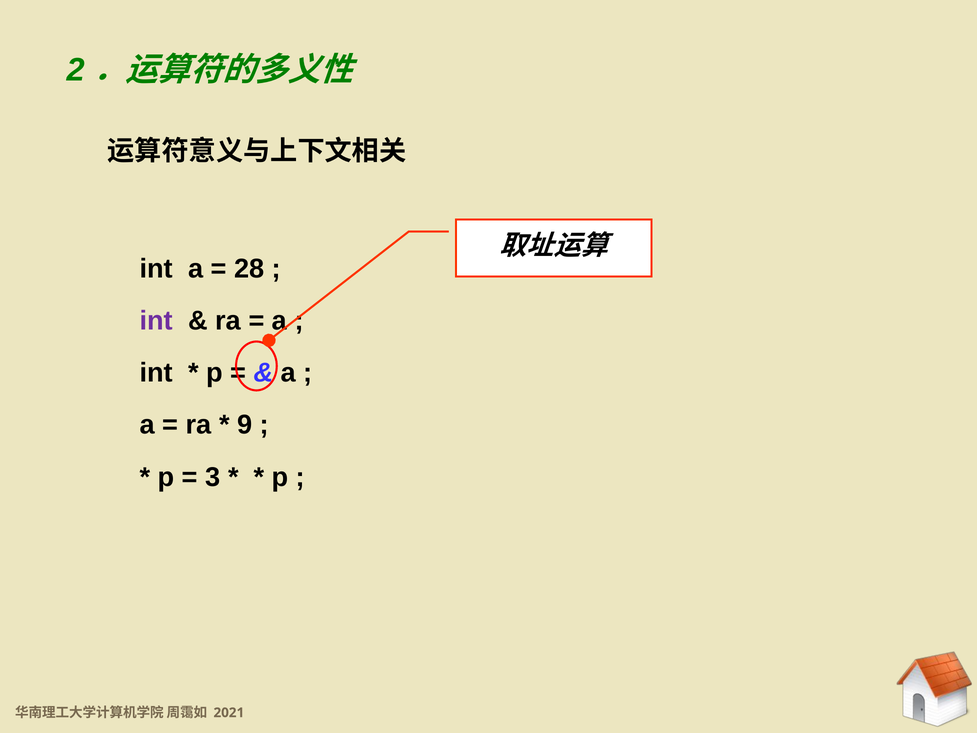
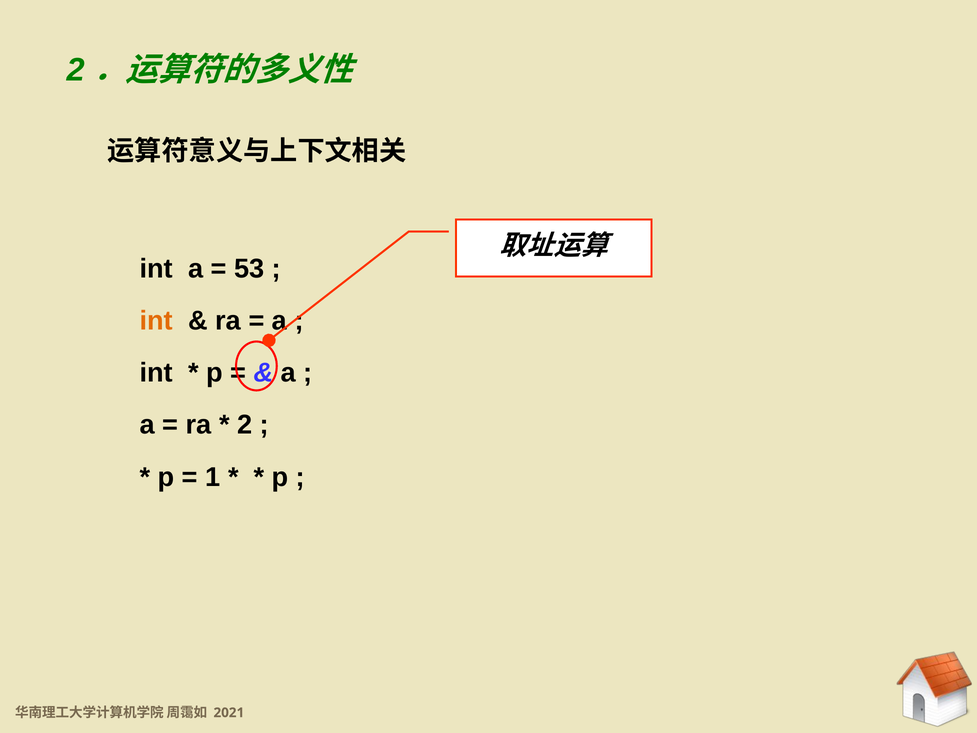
28: 28 -> 53
int at (156, 321) colour: purple -> orange
9: 9 -> 2
3: 3 -> 1
